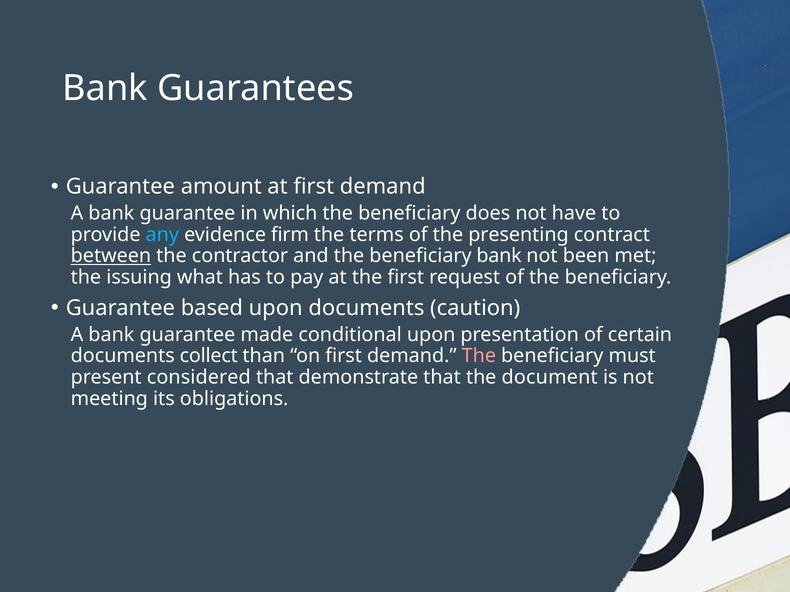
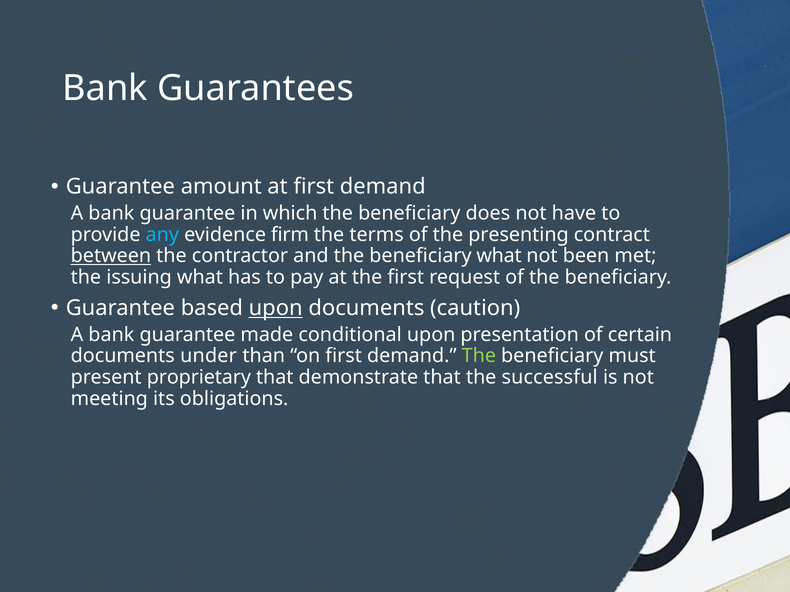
beneficiary bank: bank -> what
upon at (276, 308) underline: none -> present
collect: collect -> under
The at (479, 356) colour: pink -> light green
considered: considered -> proprietary
document: document -> successful
